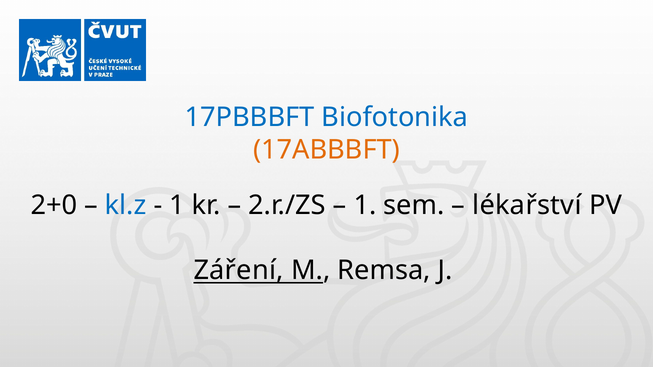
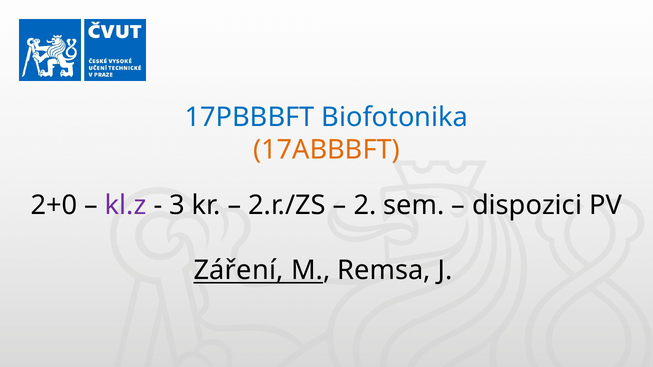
kl.z colour: blue -> purple
1 at (177, 205): 1 -> 3
1 at (365, 205): 1 -> 2
lékařství: lékařství -> dispozici
